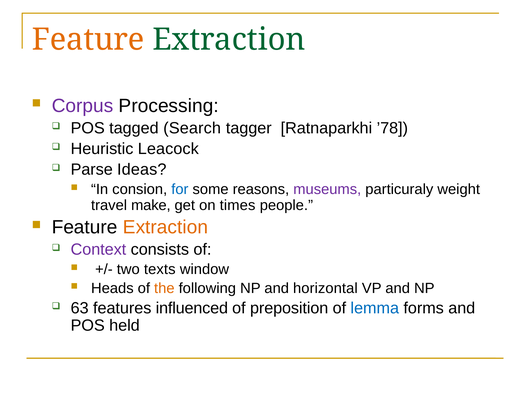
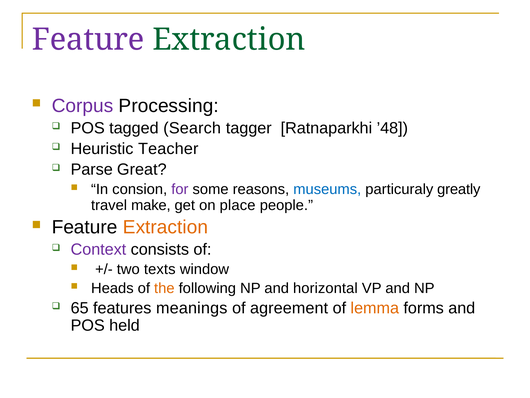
Feature at (88, 39) colour: orange -> purple
’78: ’78 -> ’48
Leacock: Leacock -> Teacher
Ideas: Ideas -> Great
for colour: blue -> purple
museums colour: purple -> blue
weight: weight -> greatly
times: times -> place
63: 63 -> 65
influenced: influenced -> meanings
preposition: preposition -> agreement
lemma colour: blue -> orange
